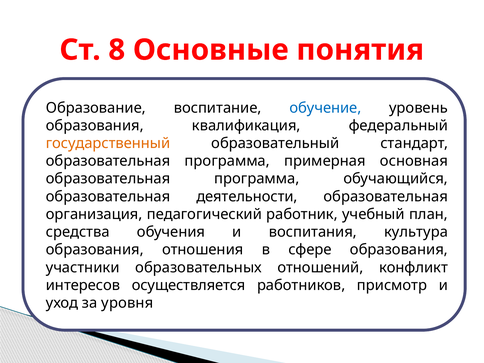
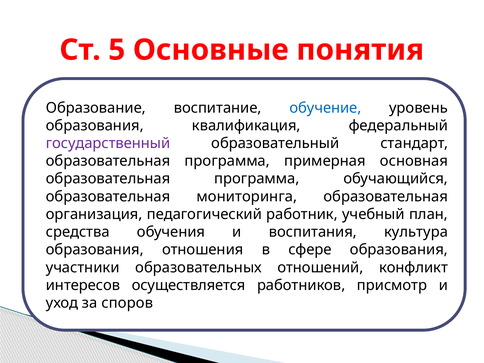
8: 8 -> 5
государственный colour: orange -> purple
деятельности: деятельности -> мониторинга
уровня: уровня -> споров
